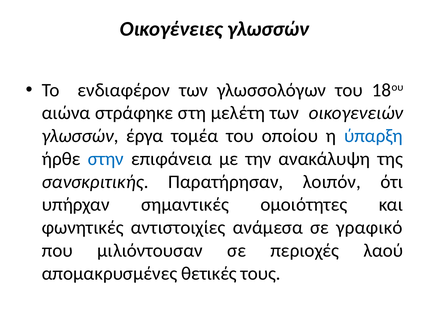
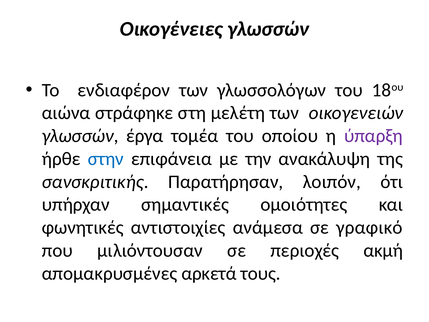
ύπαρξη colour: blue -> purple
λαού: λαού -> ακμή
θετικές: θετικές -> αρκετά
